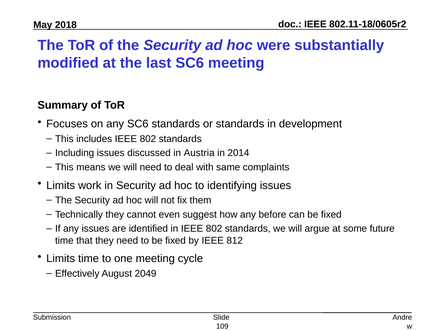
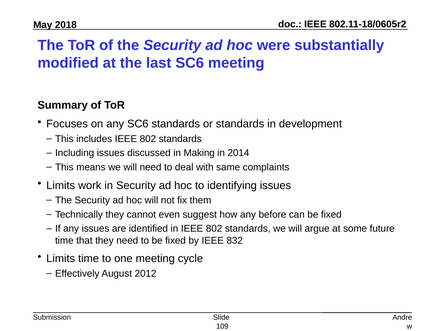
Austria: Austria -> Making
812: 812 -> 832
2049: 2049 -> 2012
